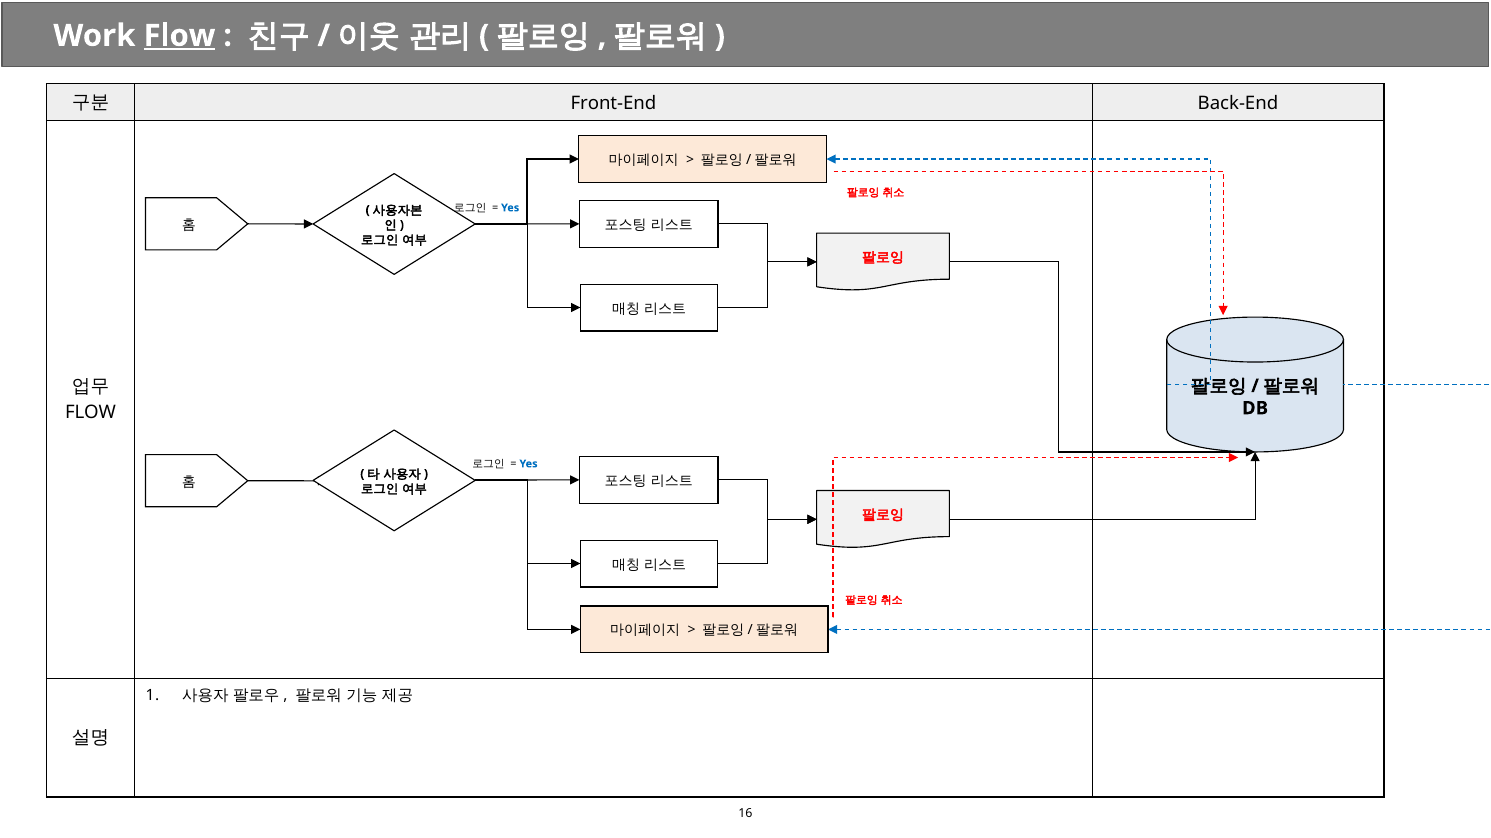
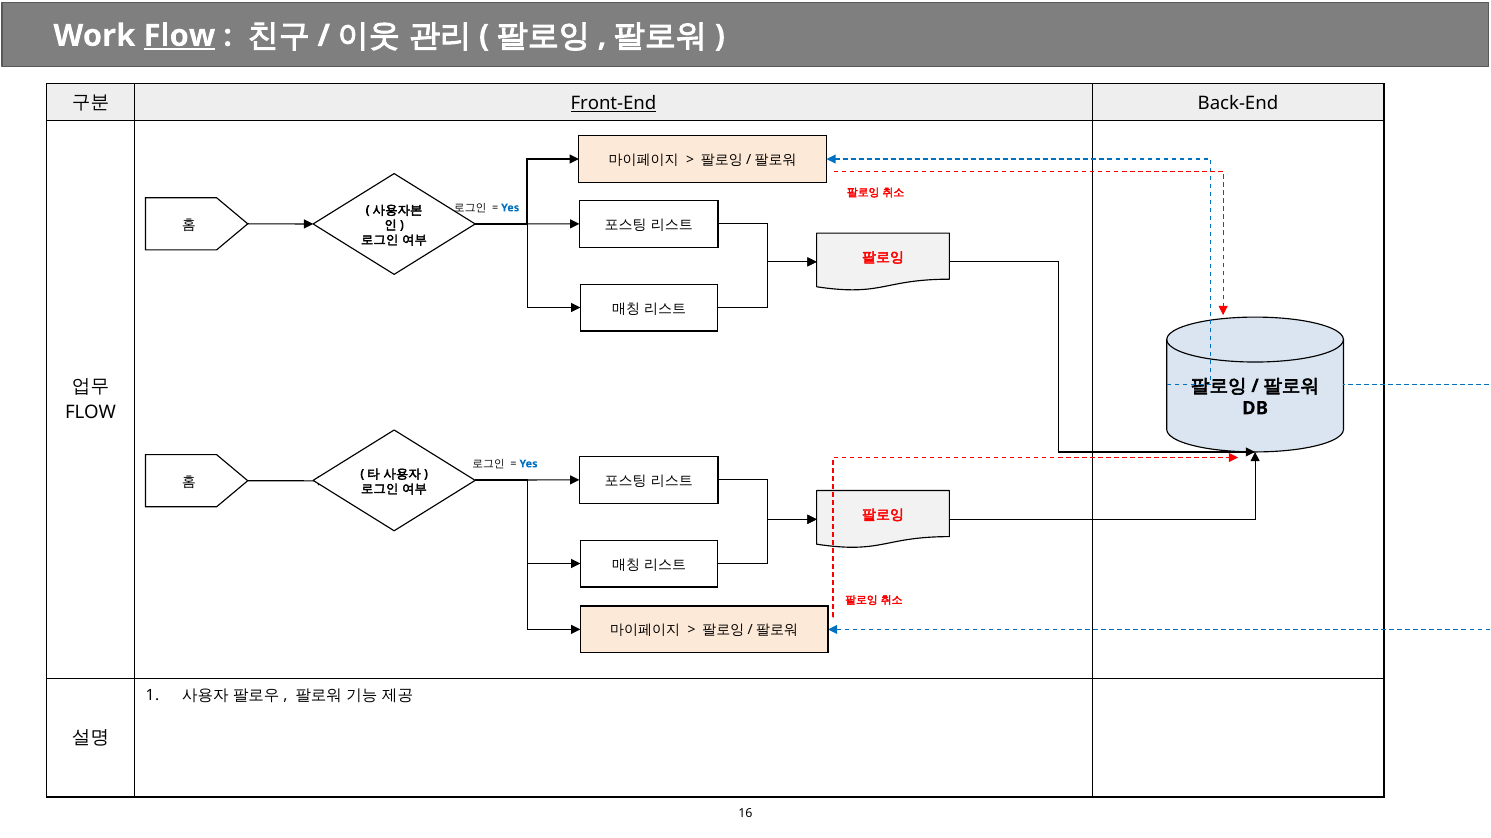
Front-End underline: none -> present
